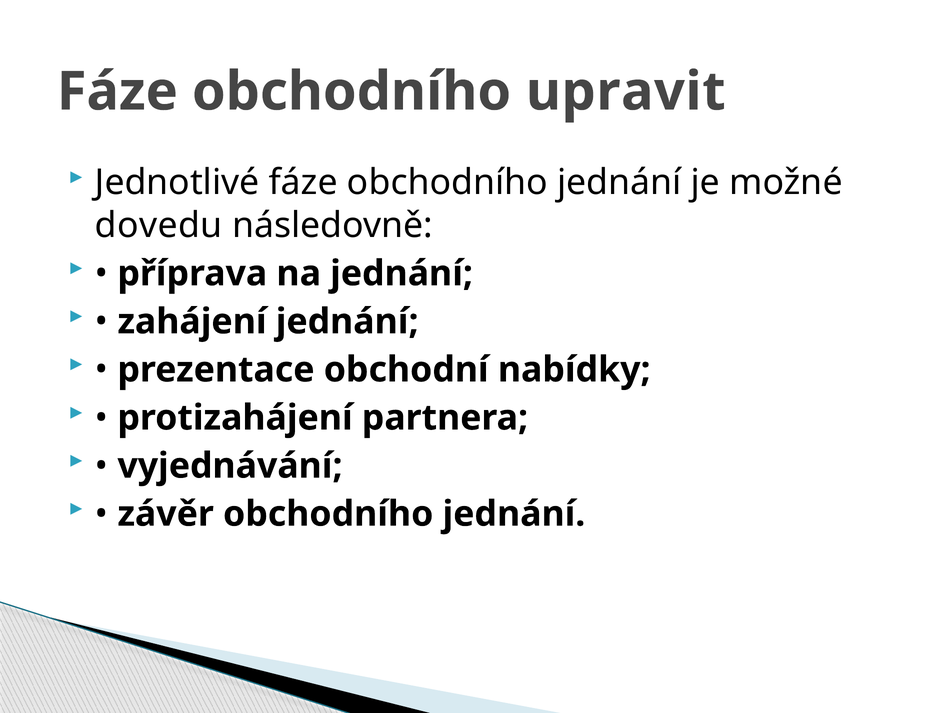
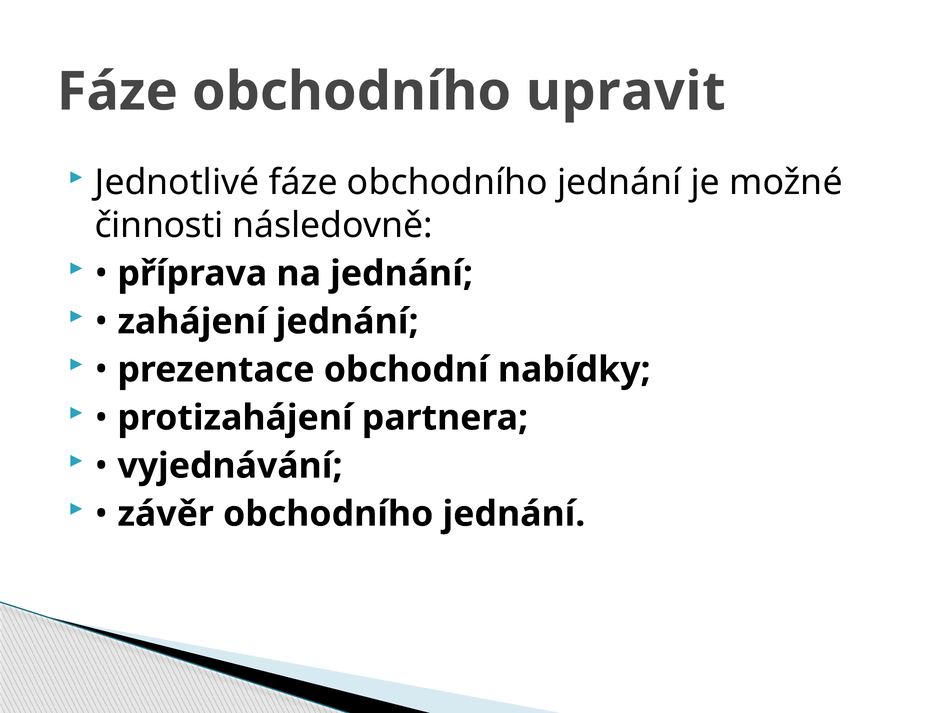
dovedu: dovedu -> činnosti
